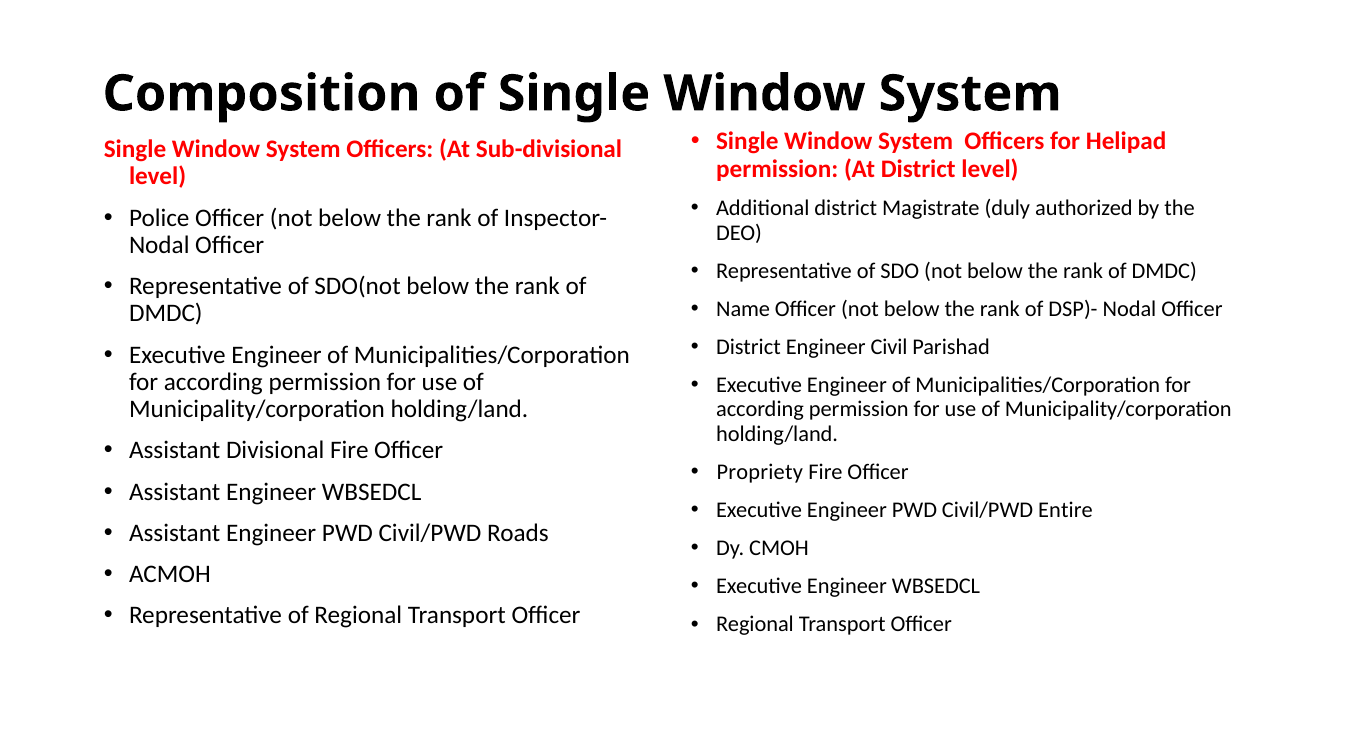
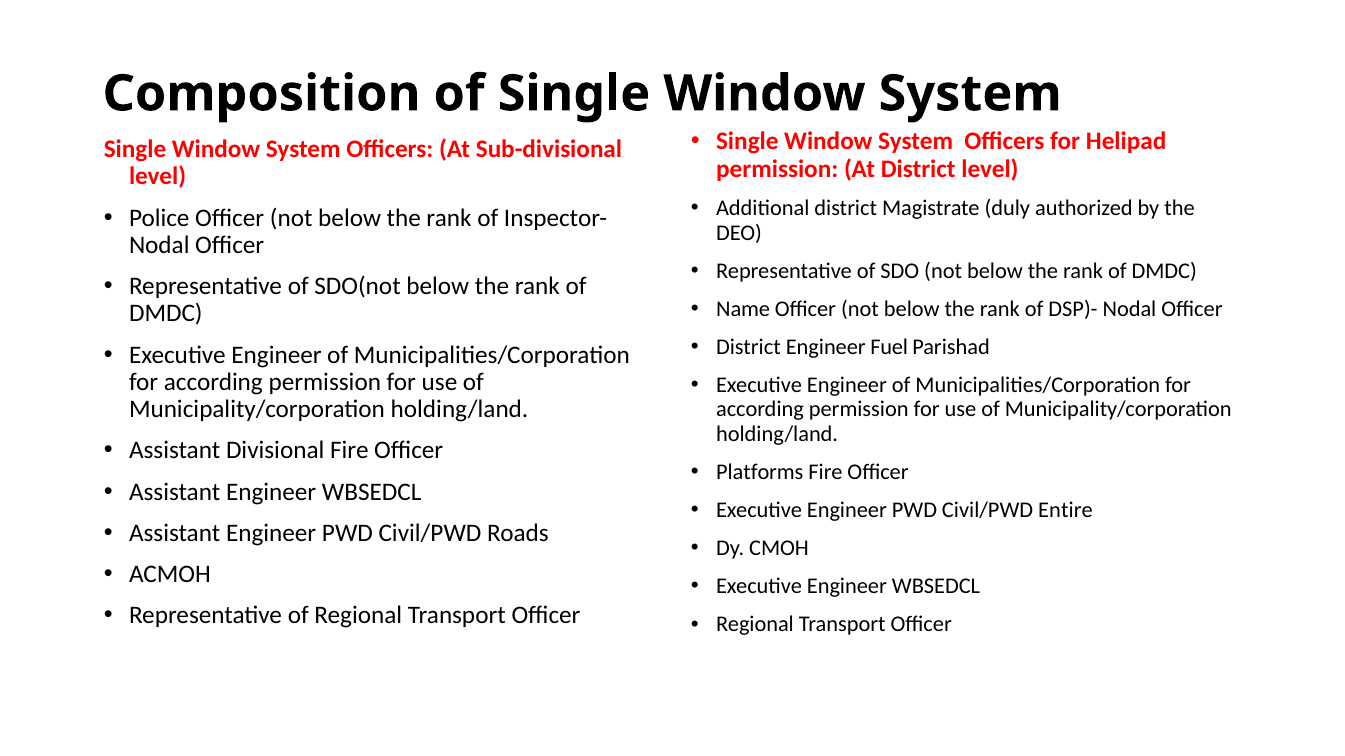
Civil: Civil -> Fuel
Propriety: Propriety -> Platforms
